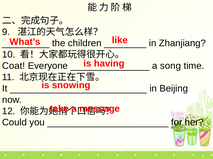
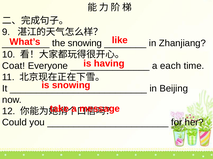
the children: children -> snowing
song: song -> each
